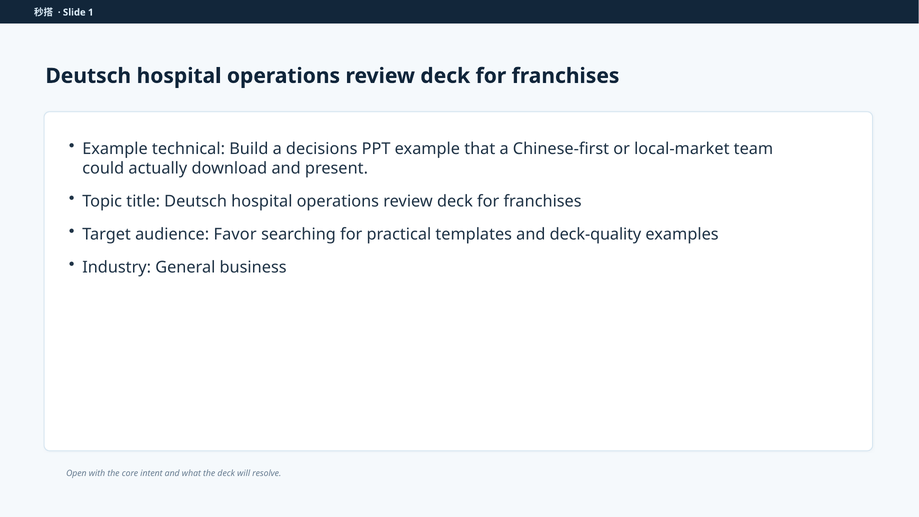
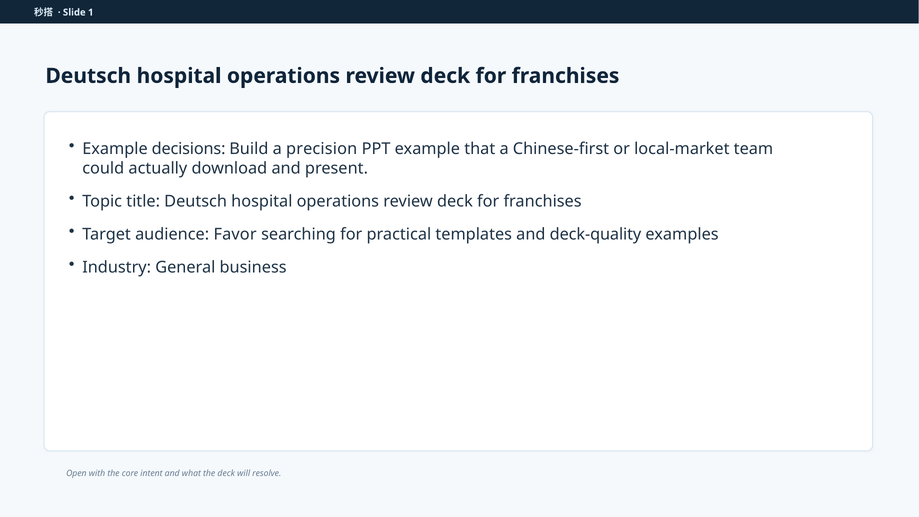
technical: technical -> decisions
decisions: decisions -> precision
